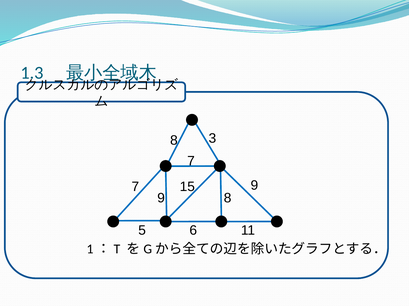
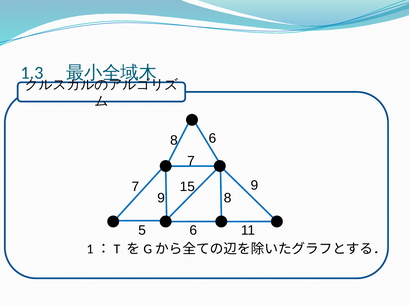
8 3: 3 -> 6
